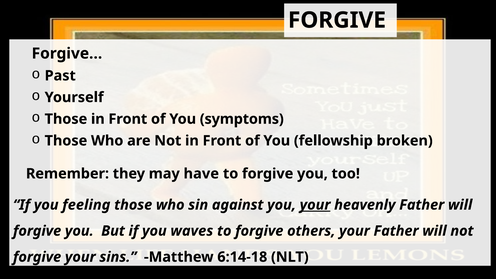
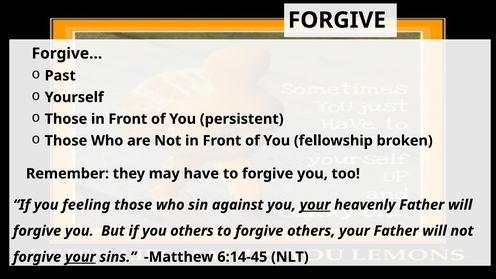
symptoms: symptoms -> persistent
you waves: waves -> others
your at (80, 257) underline: none -> present
6:14-18: 6:14-18 -> 6:14-45
